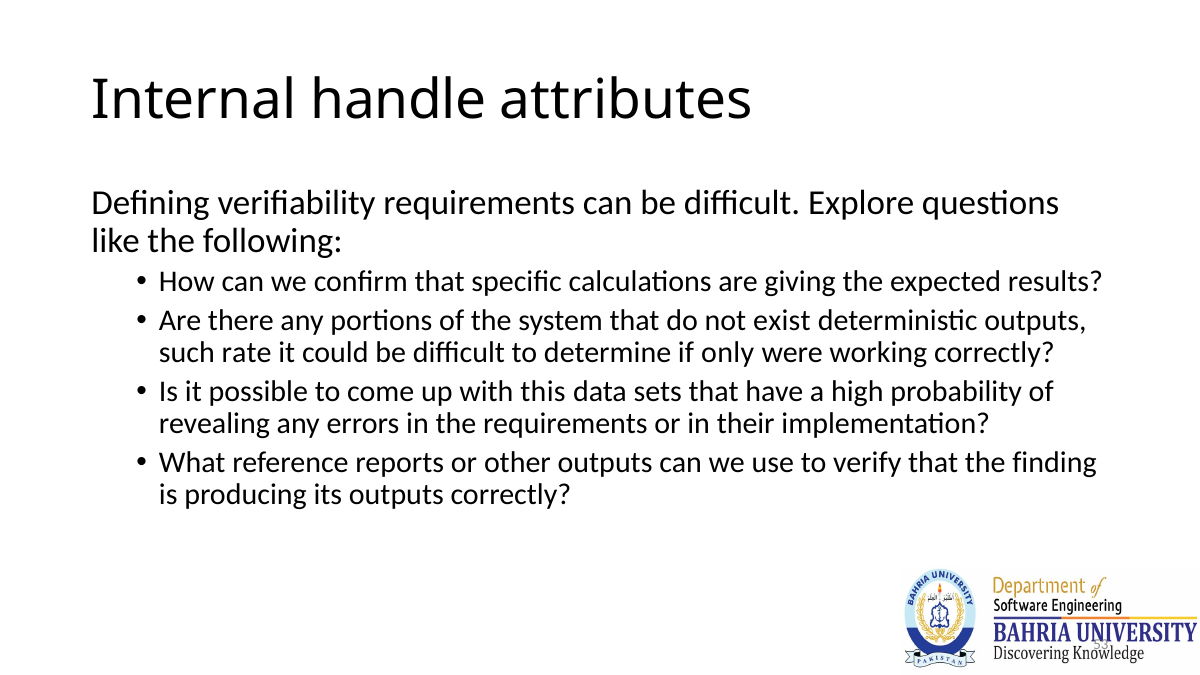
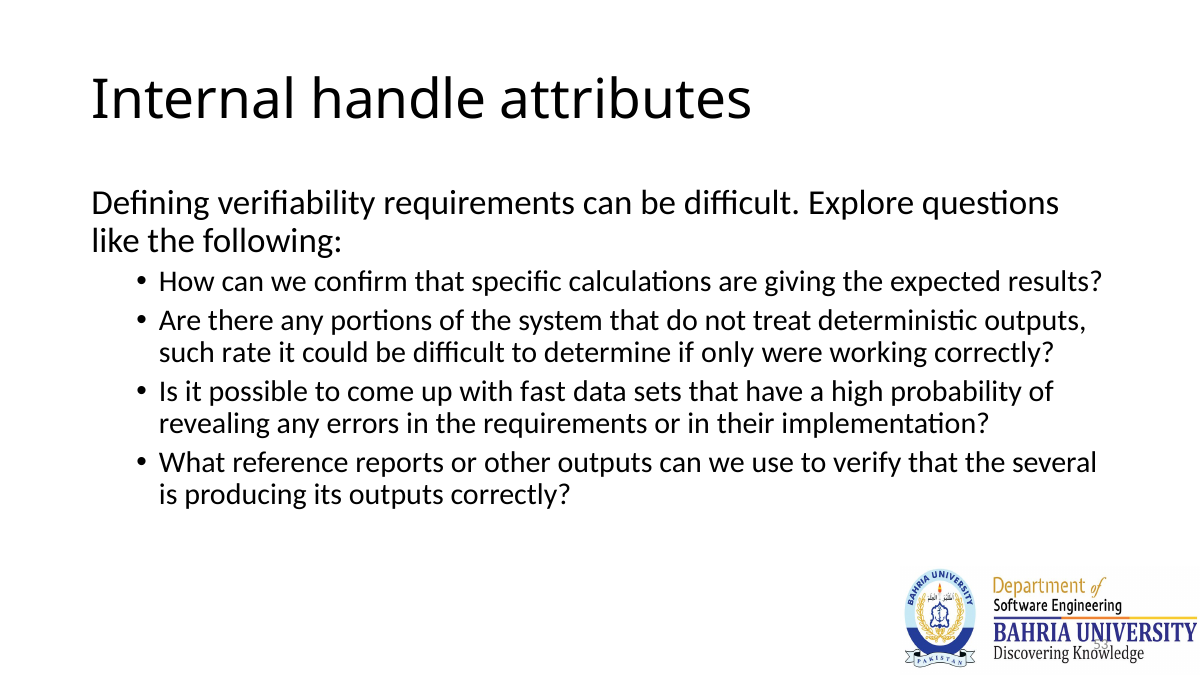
exist: exist -> treat
this: this -> fast
finding: finding -> several
